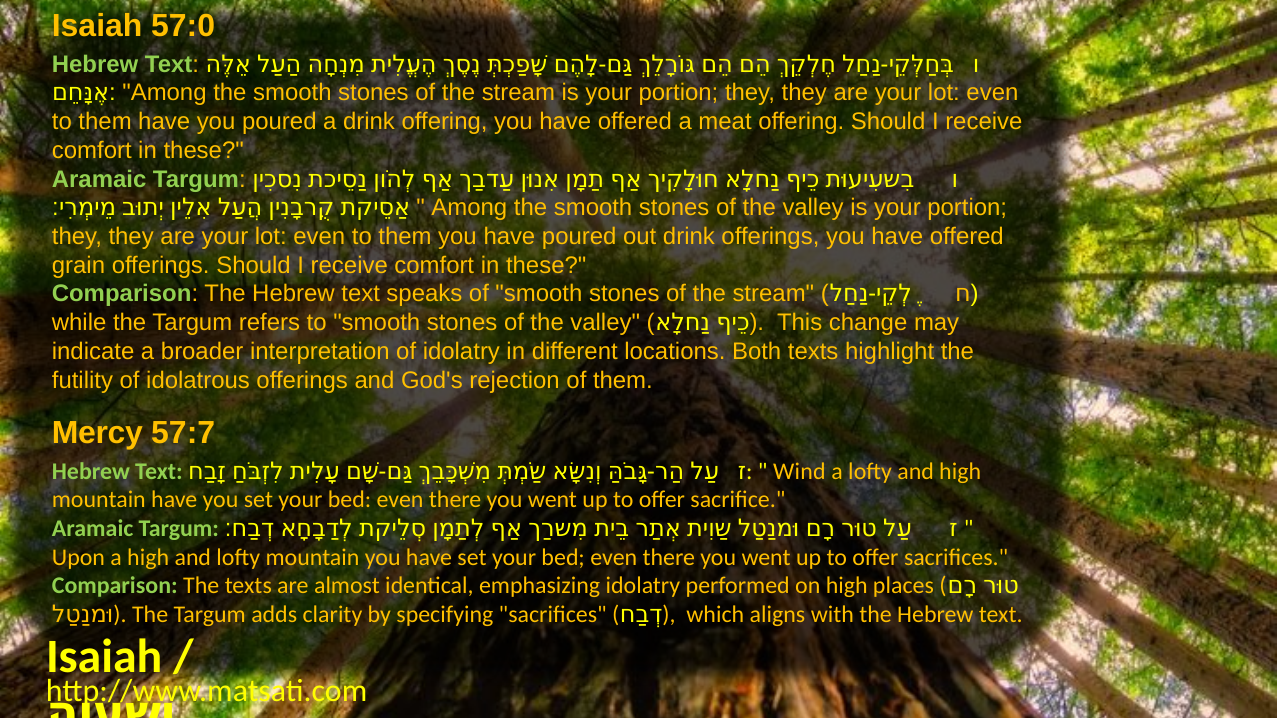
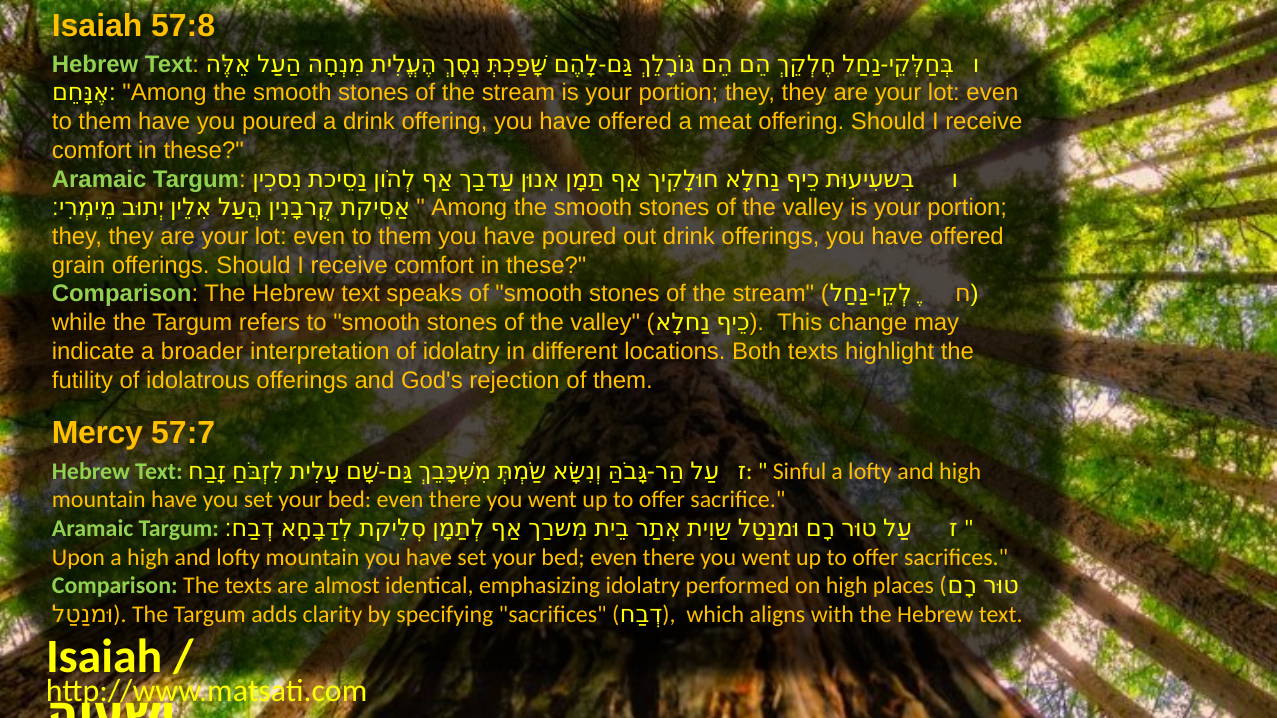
57:0: 57:0 -> 57:8
Wind: Wind -> Sinful
